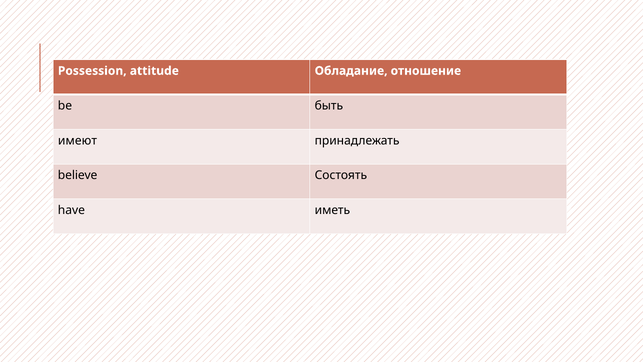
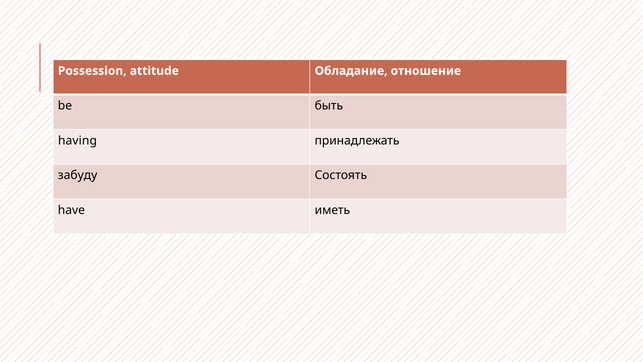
имеют: имеют -> having
believe: believe -> забуду
